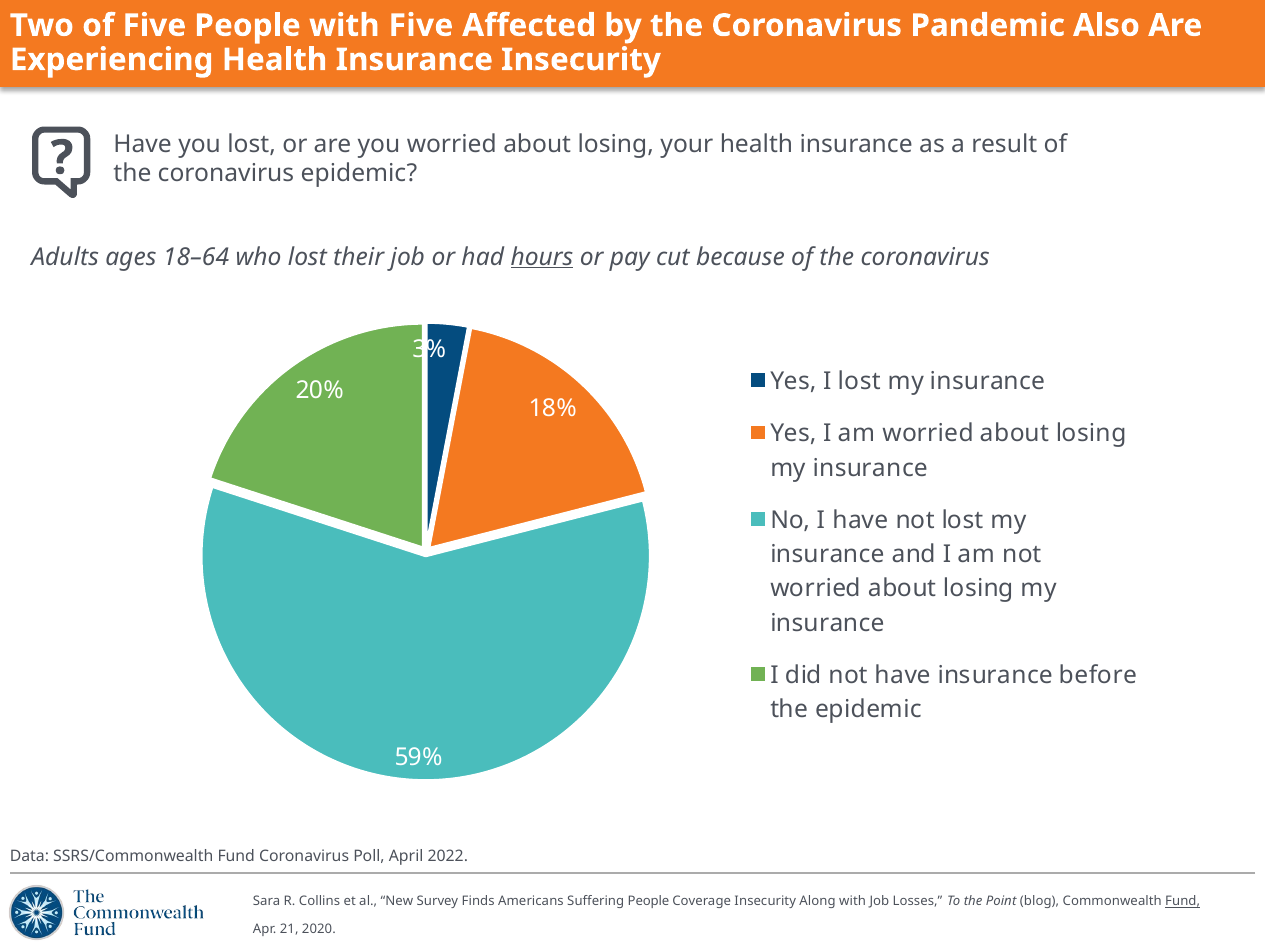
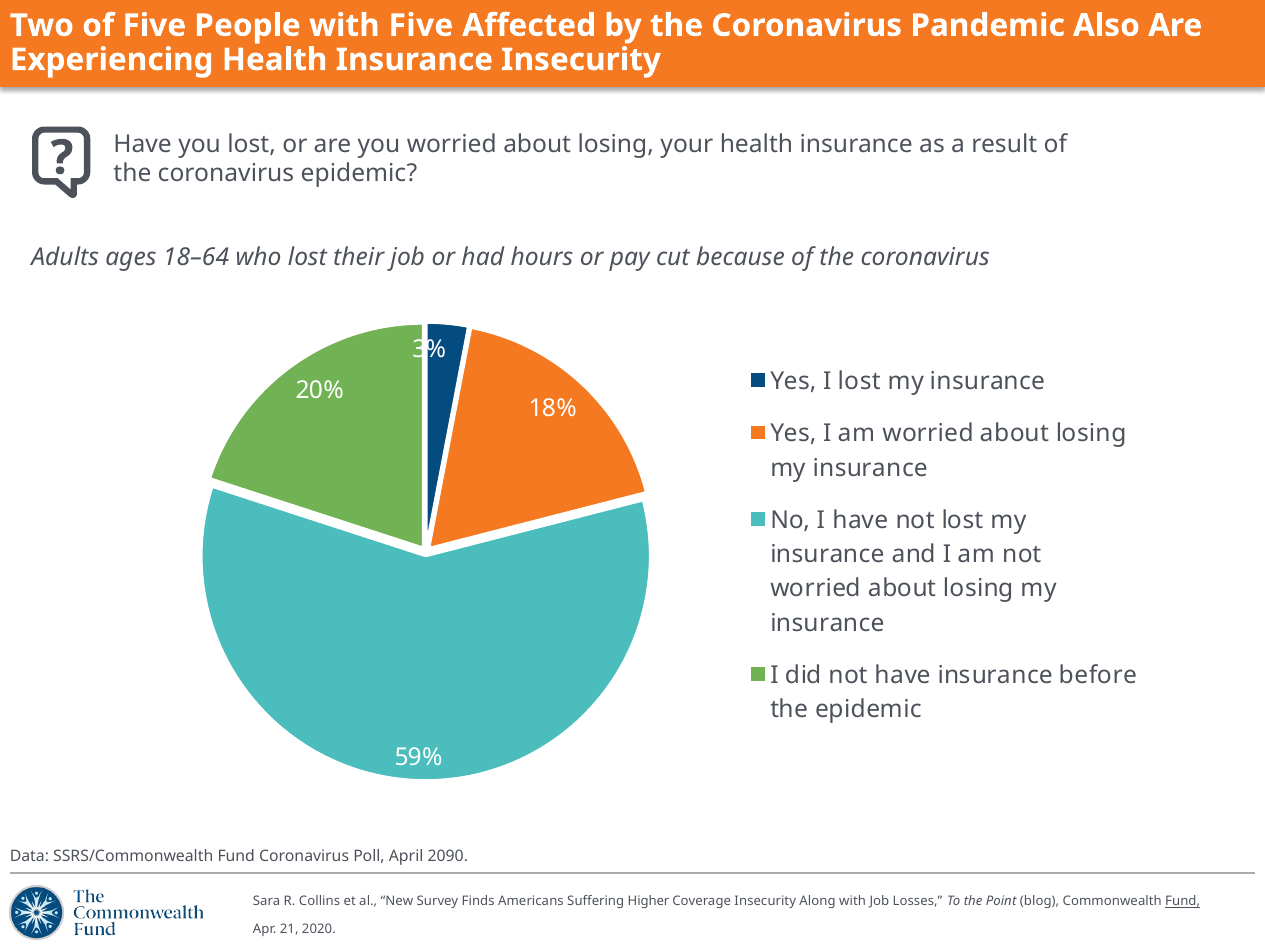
hours underline: present -> none
2022: 2022 -> 2090
People at (648, 901): People -> Higher
